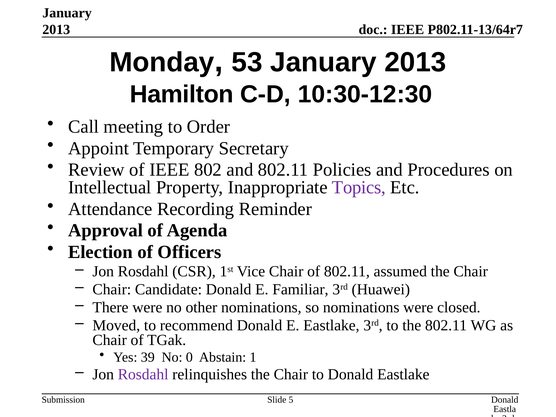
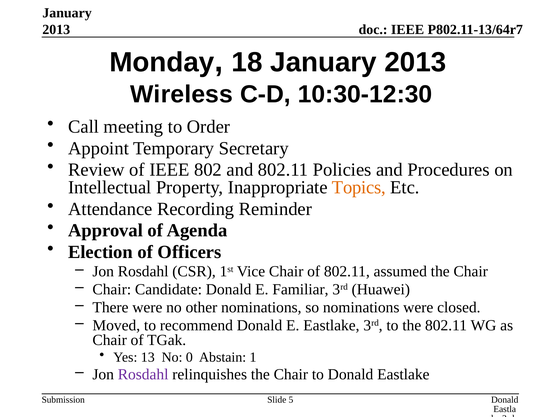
53: 53 -> 18
Hamilton: Hamilton -> Wireless
Topics colour: purple -> orange
39: 39 -> 13
